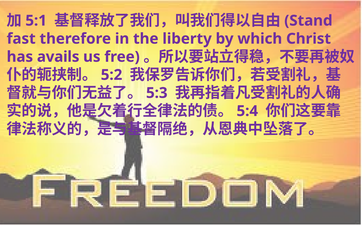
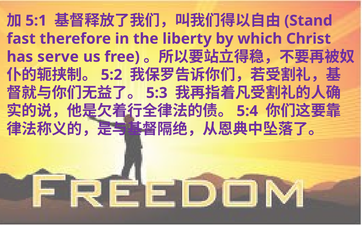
avails: avails -> serve
